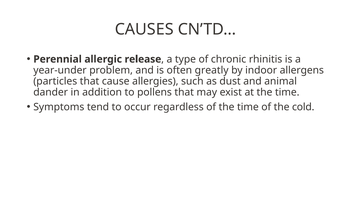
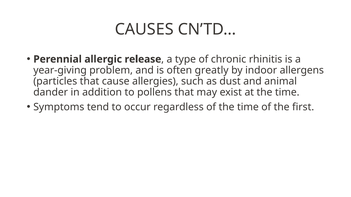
year-under: year-under -> year-giving
cold: cold -> first
